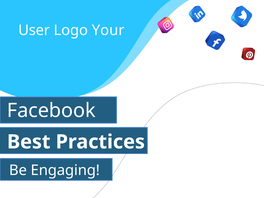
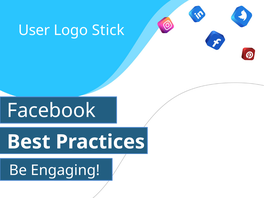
Your: Your -> Stick
